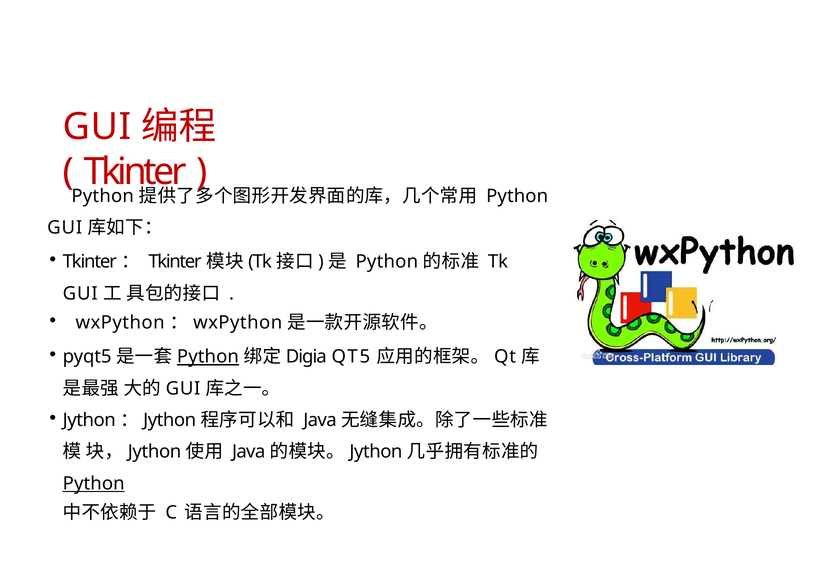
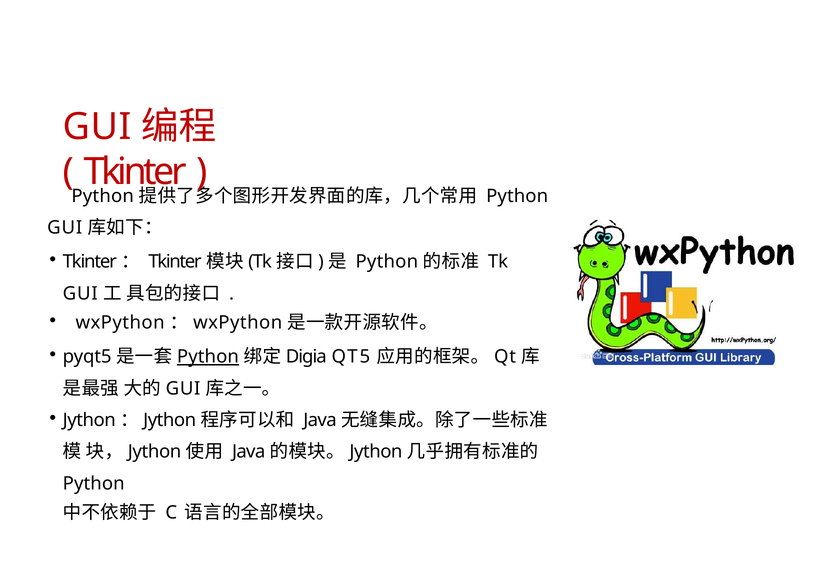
Python at (94, 484) underline: present -> none
